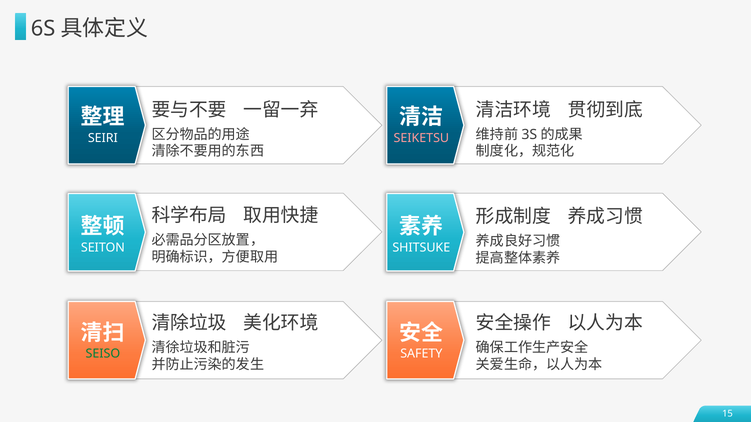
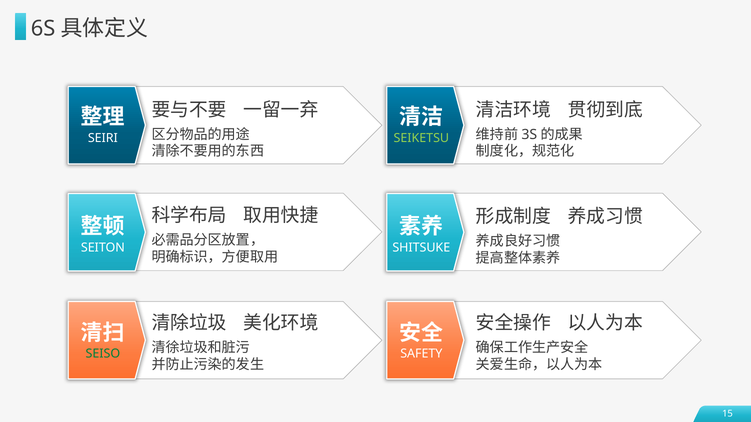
SEIKETSU colour: pink -> light green
